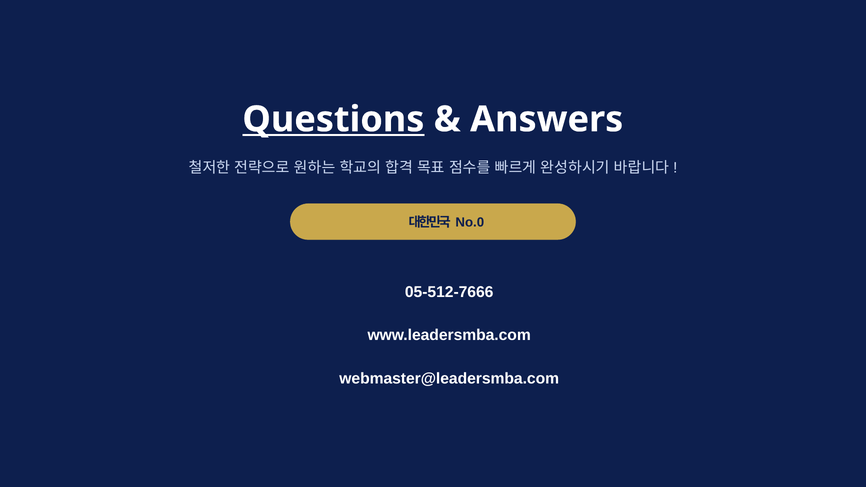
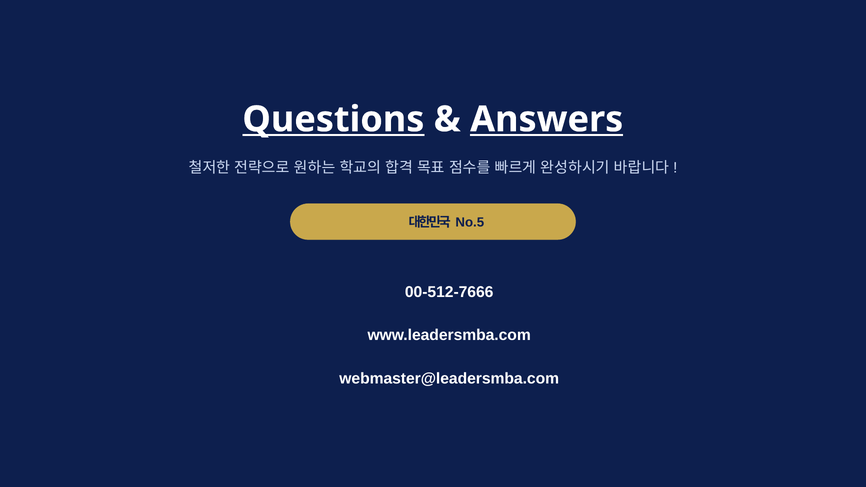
Answers underline: none -> present
No.0: No.0 -> No.5
05-512-7666: 05-512-7666 -> 00-512-7666
